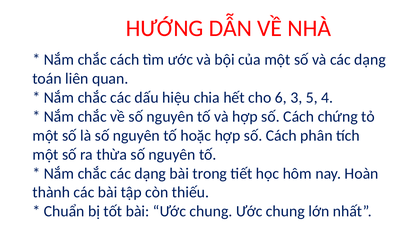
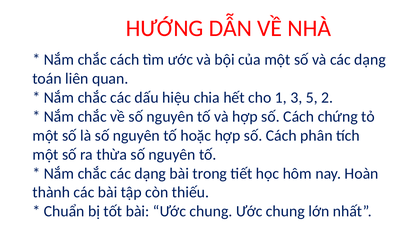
6: 6 -> 1
4: 4 -> 2
